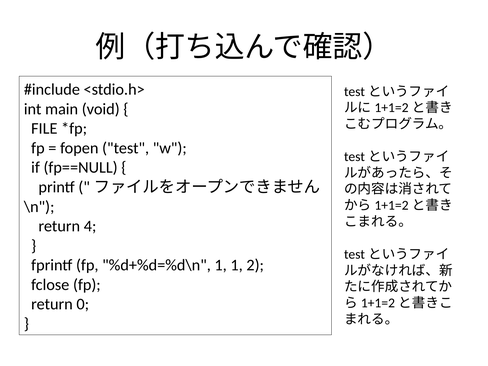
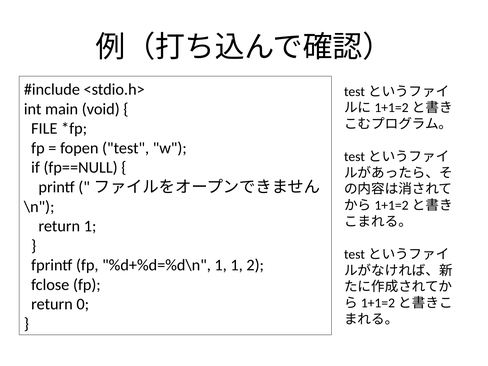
return 4: 4 -> 1
